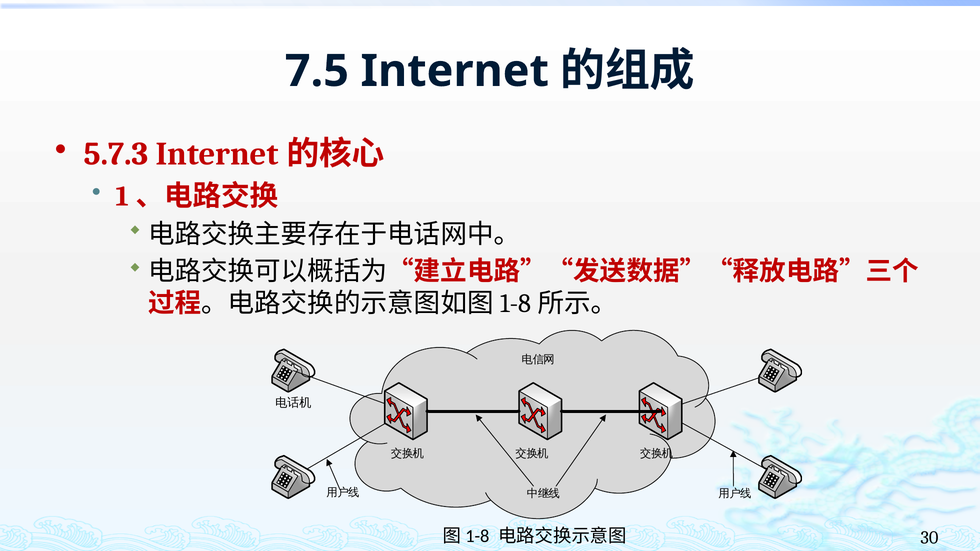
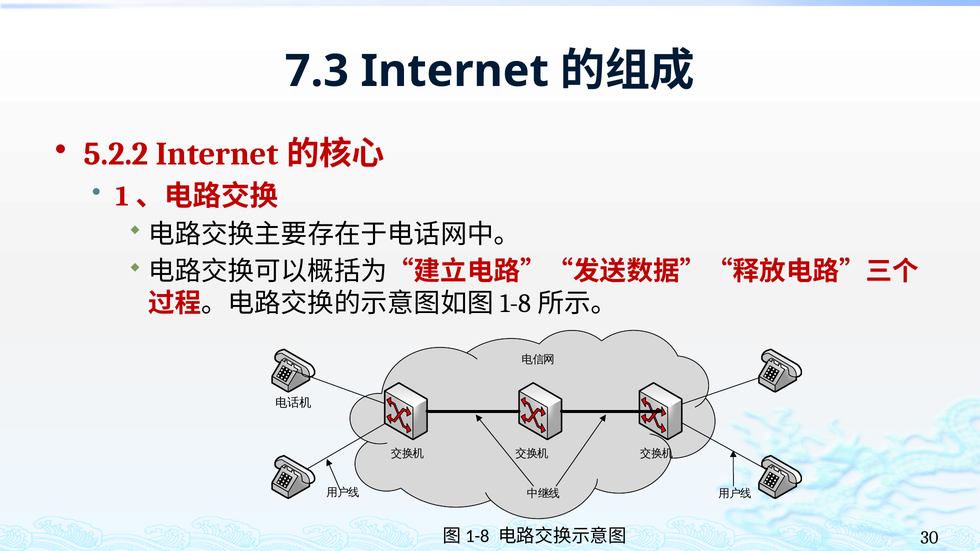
7.5: 7.5 -> 7.3
5.7.3: 5.7.3 -> 5.2.2
